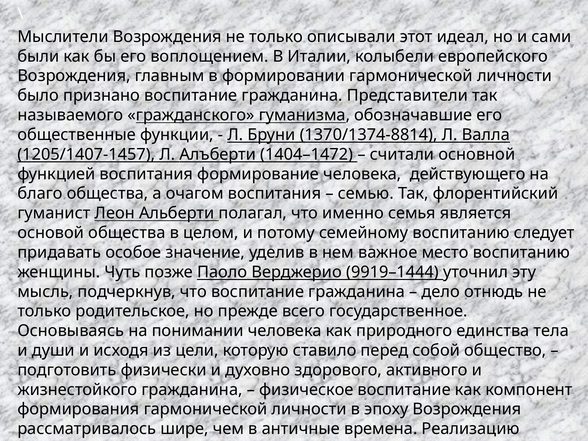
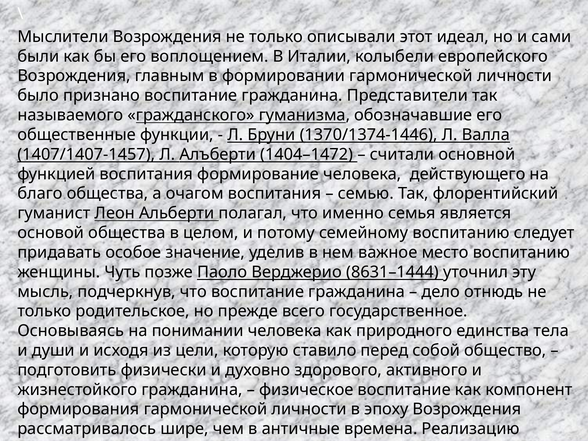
1370/1374-8814: 1370/1374-8814 -> 1370/1374-1446
1205/1407-1457: 1205/1407-1457 -> 1407/1407-1457
9919–1444: 9919–1444 -> 8631–1444
